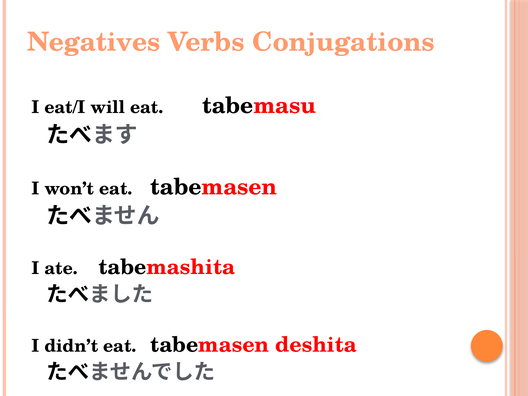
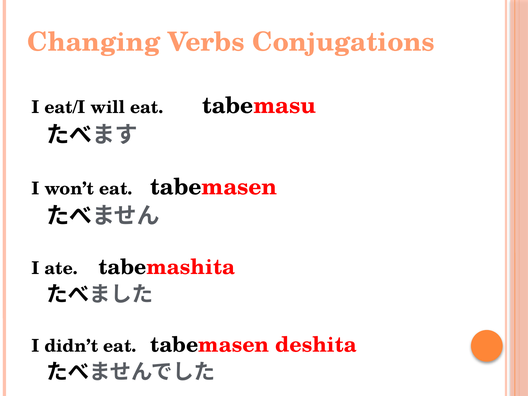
Negatives: Negatives -> Changing
